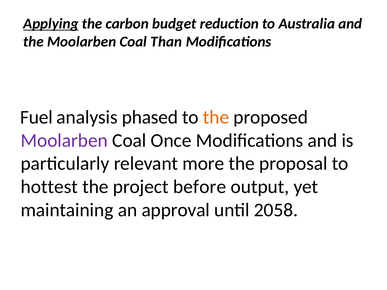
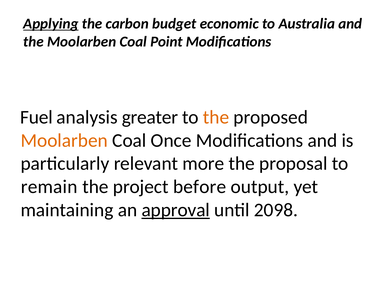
reduction: reduction -> economic
Than: Than -> Point
phased: phased -> greater
Moolarben at (64, 141) colour: purple -> orange
hottest: hottest -> remain
approval underline: none -> present
2058: 2058 -> 2098
